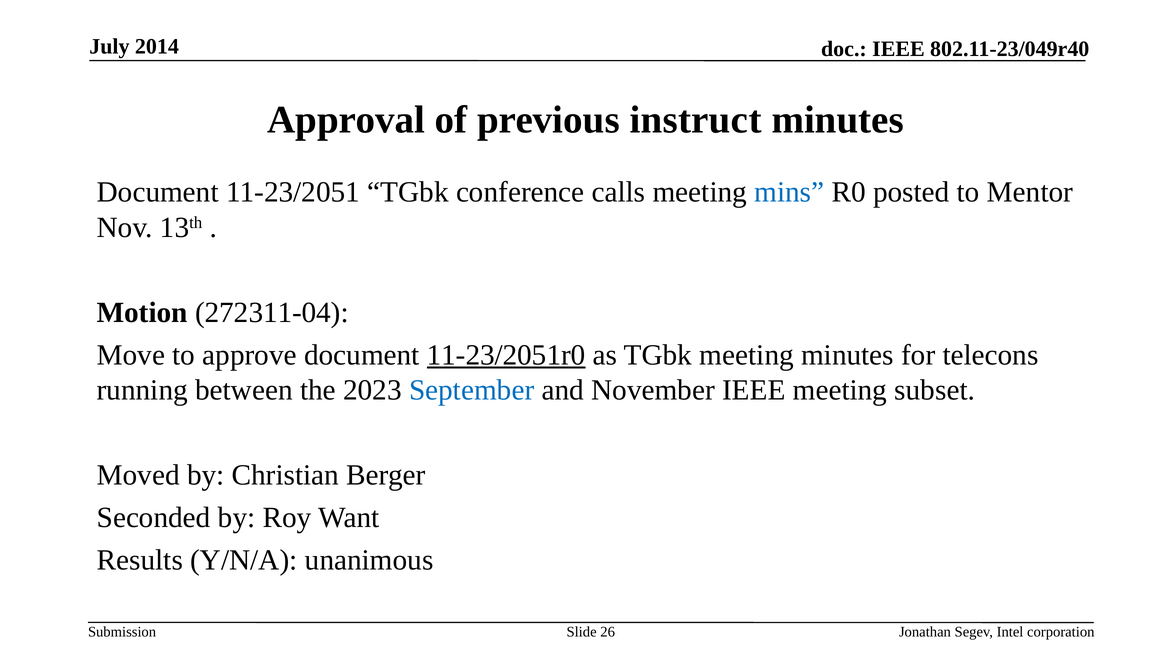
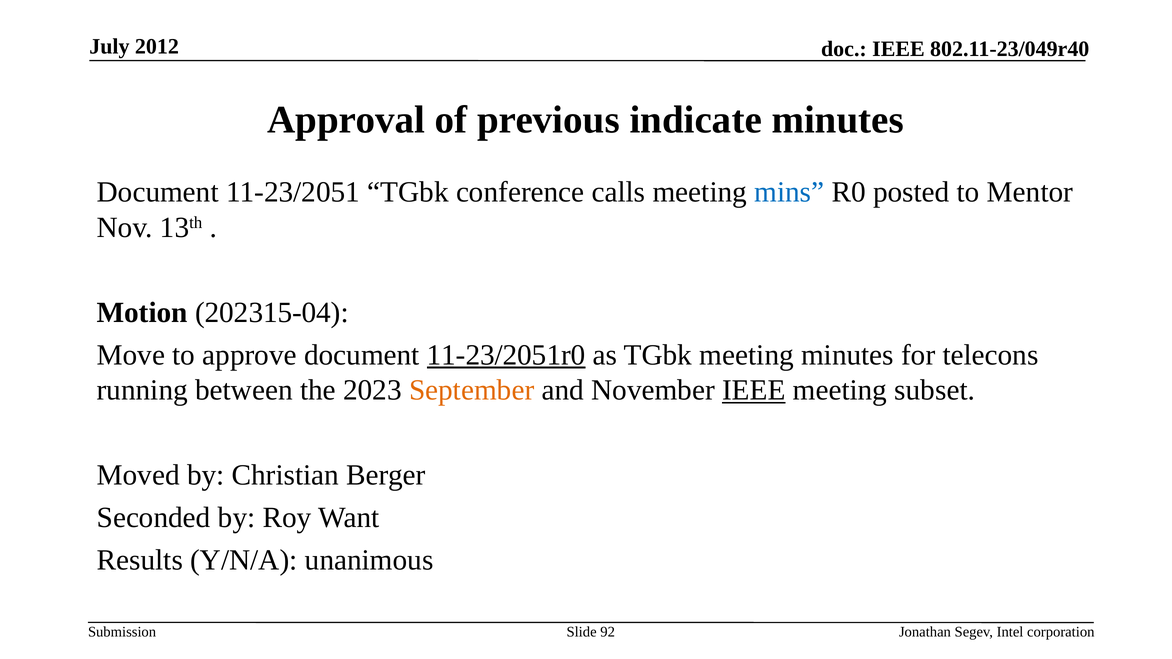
2014: 2014 -> 2012
instruct: instruct -> indicate
272311-04: 272311-04 -> 202315-04
September colour: blue -> orange
IEEE at (754, 390) underline: none -> present
26: 26 -> 92
